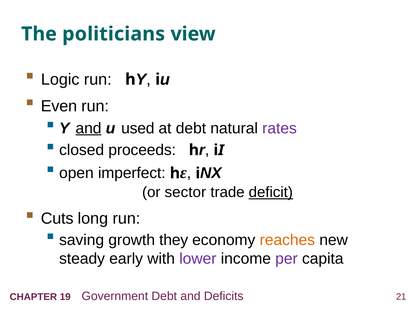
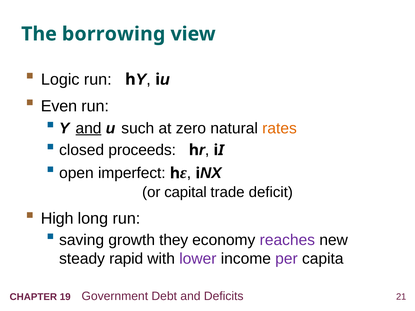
politicians: politicians -> borrowing
used: used -> such
at debt: debt -> zero
rates colour: purple -> orange
sector: sector -> capital
deficit underline: present -> none
Cuts: Cuts -> High
reaches colour: orange -> purple
early: early -> rapid
